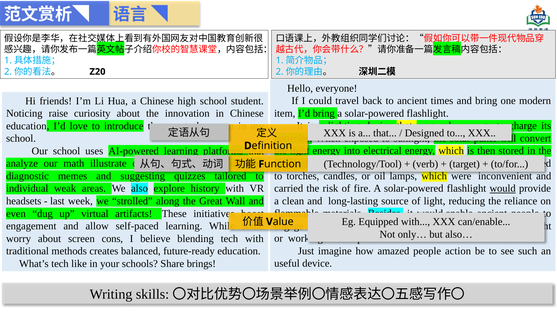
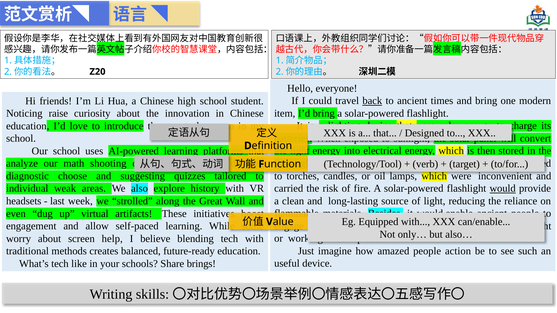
back underline: none -> present
illustrate: illustrate -> shooting
memes: memes -> choose
cons: cons -> help
